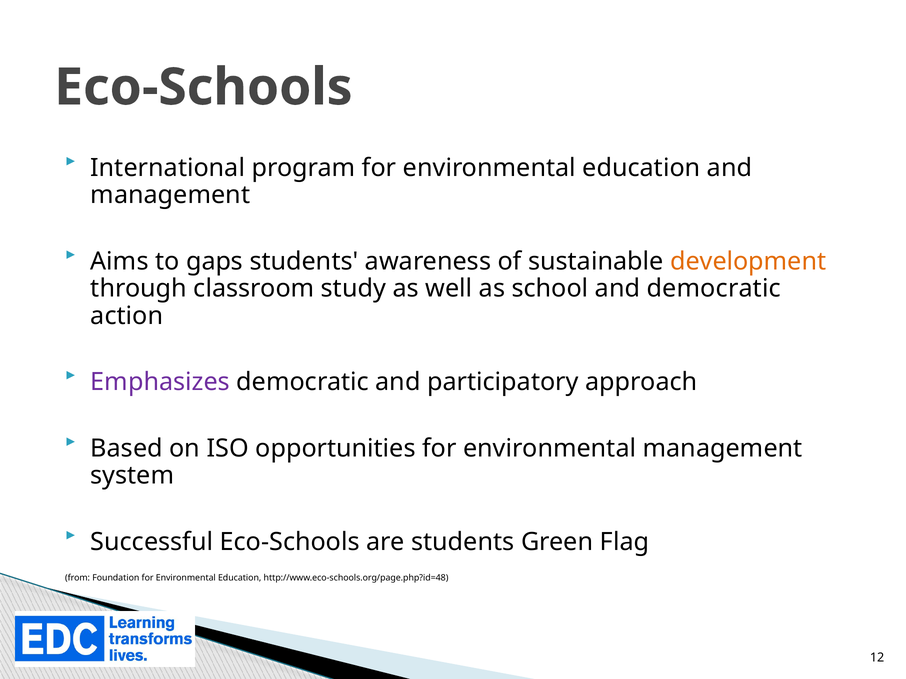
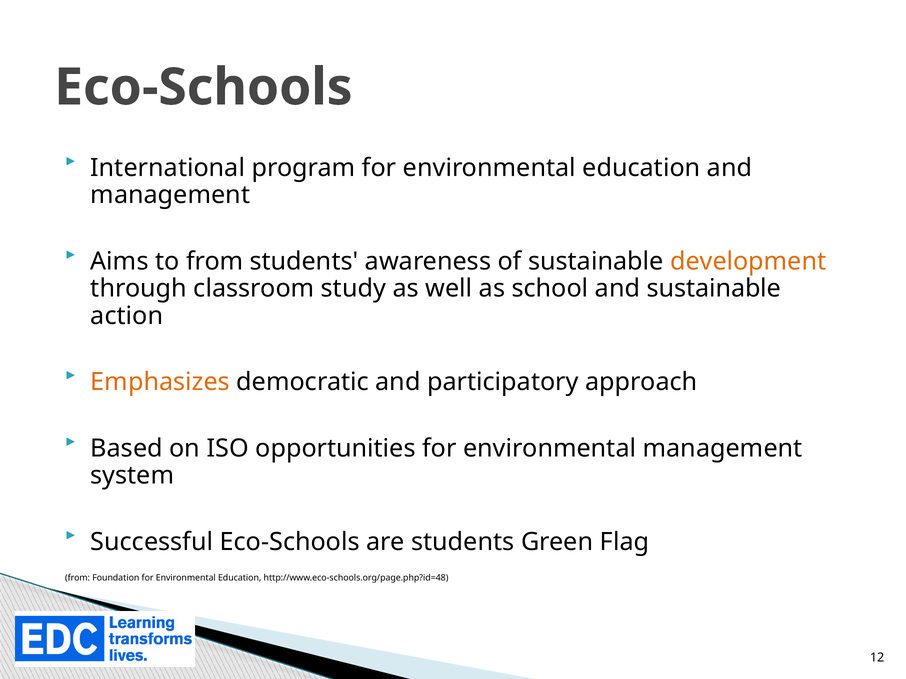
to gaps: gaps -> from
and democratic: democratic -> sustainable
Emphasizes colour: purple -> orange
